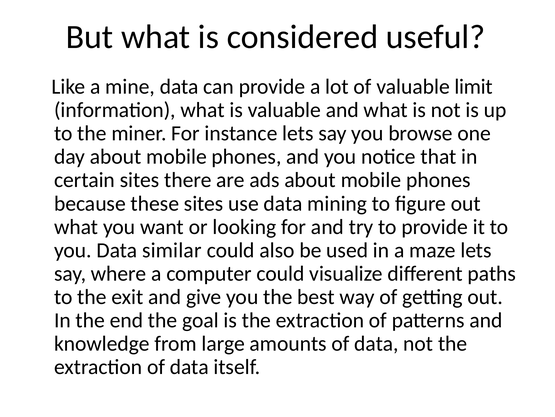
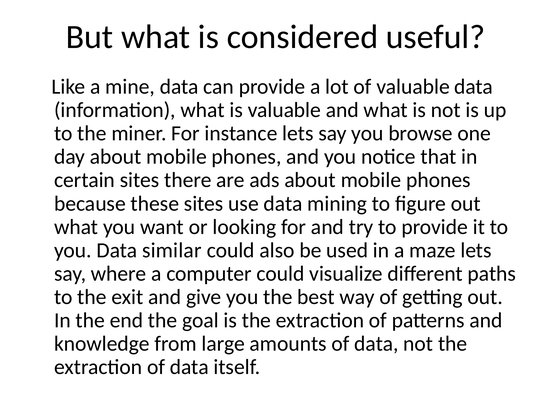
valuable limit: limit -> data
